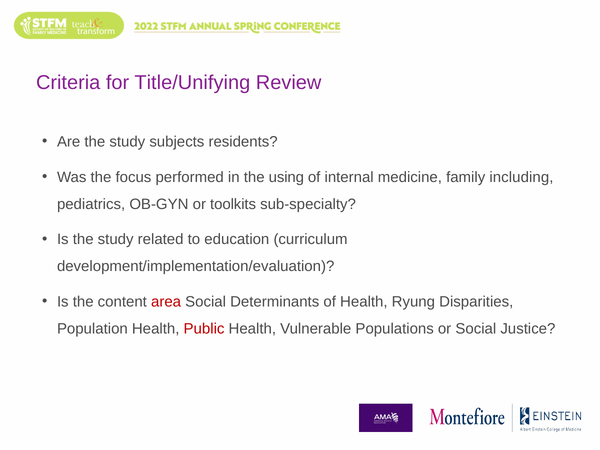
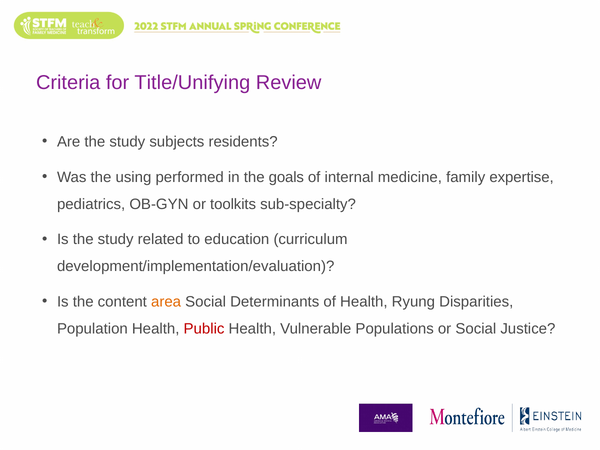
focus: focus -> using
using: using -> goals
including: including -> expertise
area colour: red -> orange
